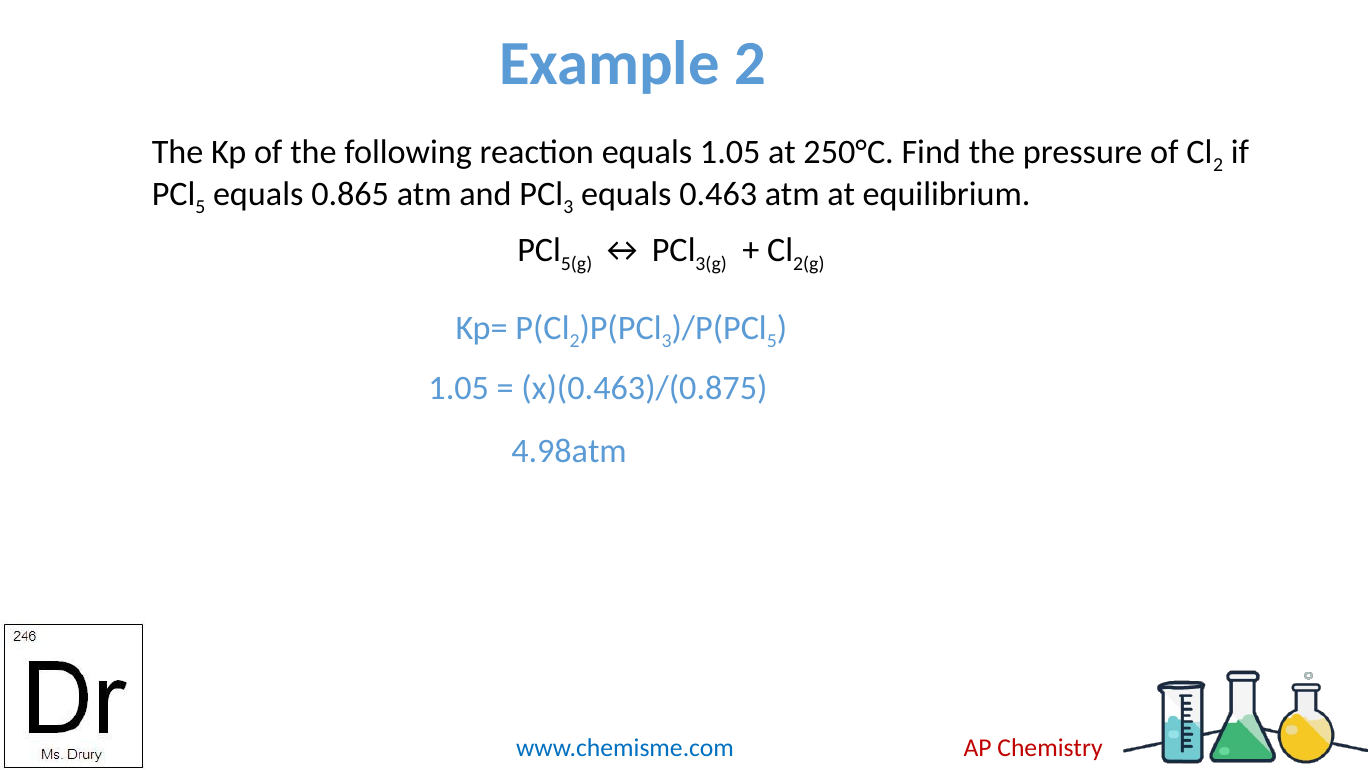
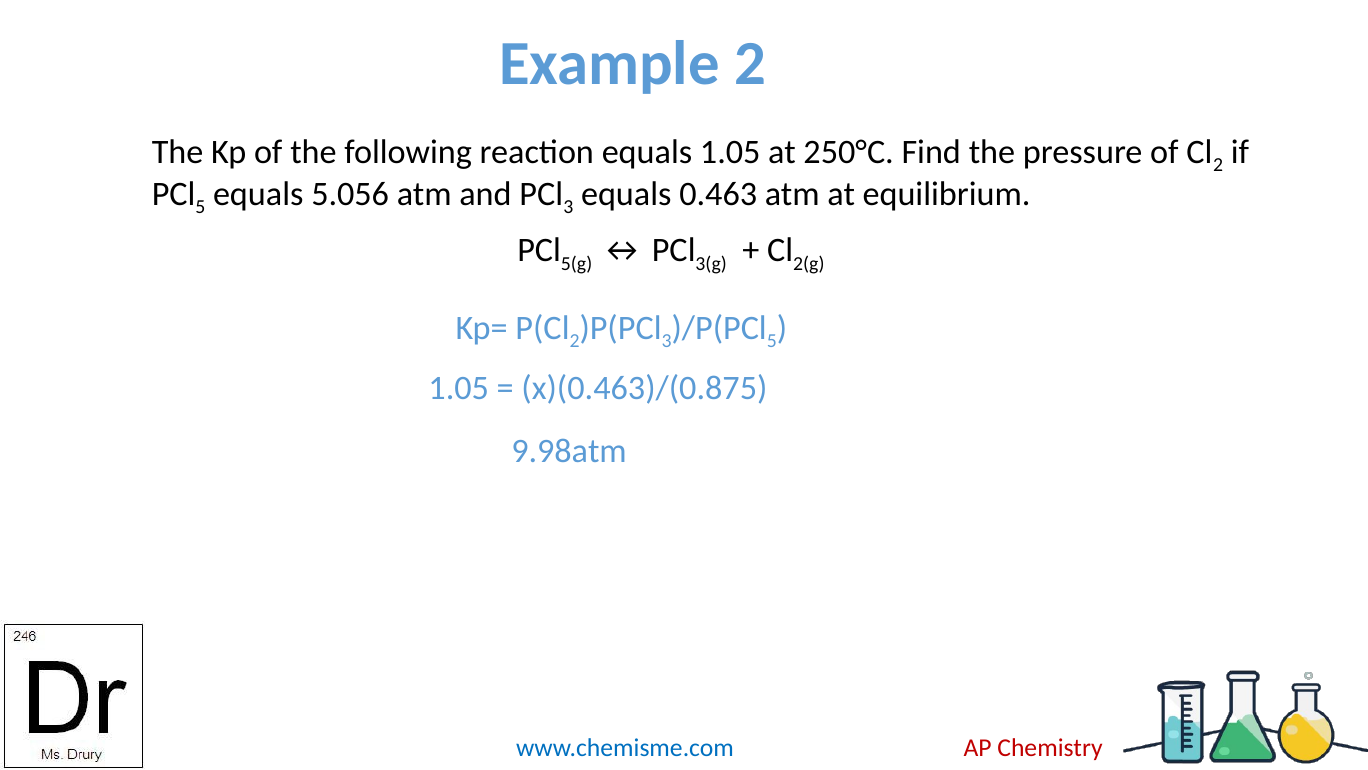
0.865: 0.865 -> 5.056
4.98atm: 4.98atm -> 9.98atm
